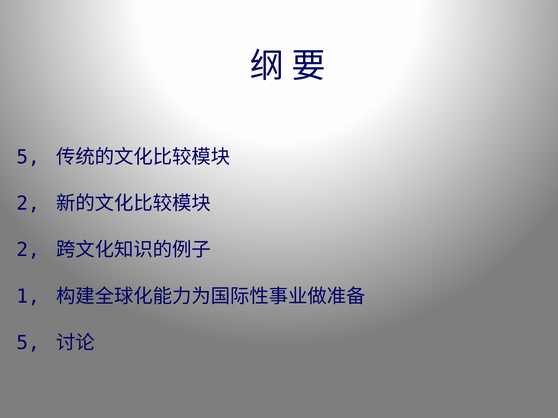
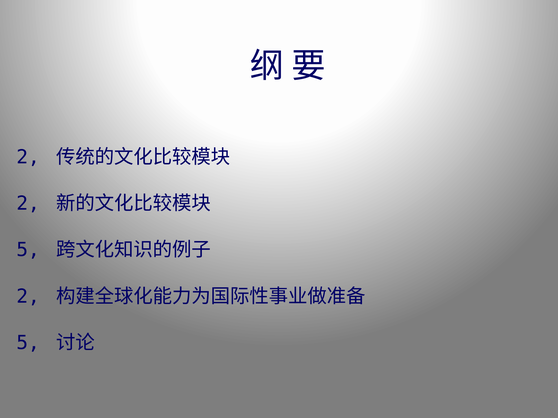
5 at (28, 157): 5 -> 2
2 at (28, 250): 2 -> 5
1 at (28, 297): 1 -> 2
